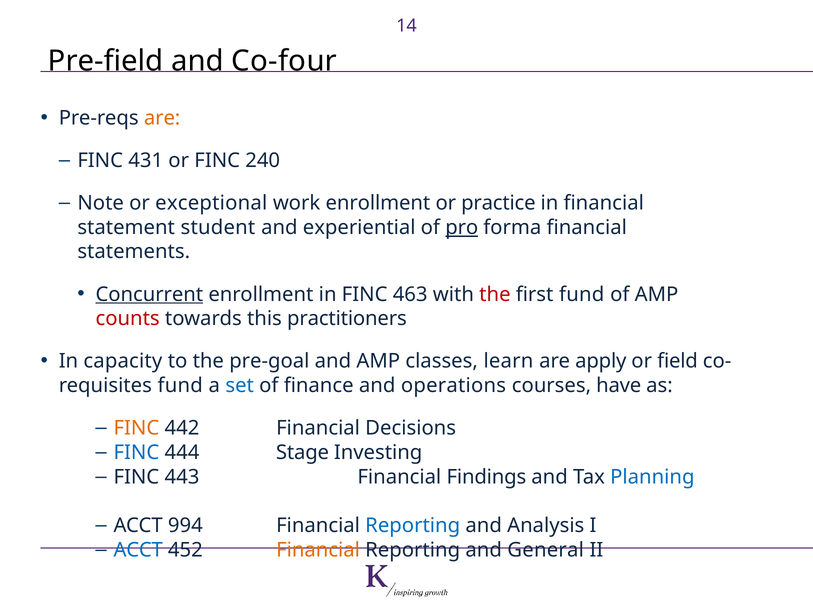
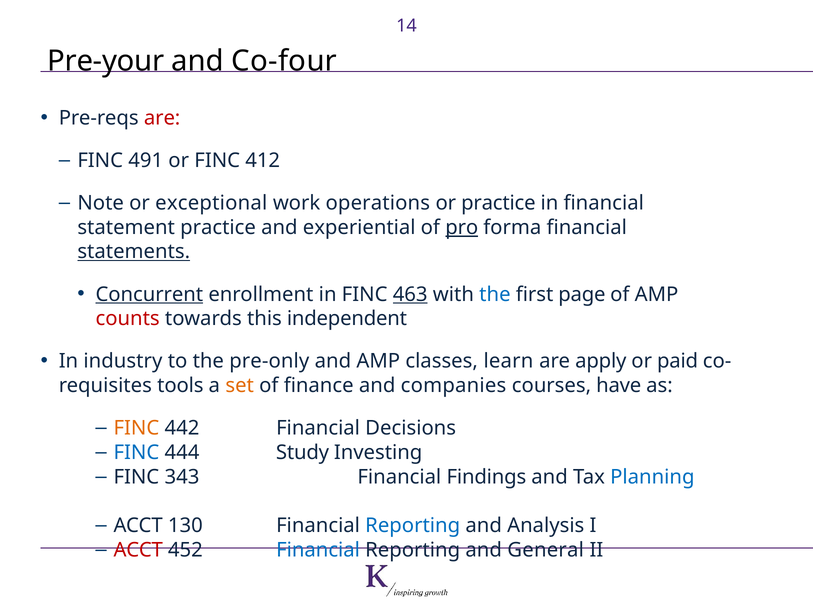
Pre-field: Pre-field -> Pre-your
are at (162, 118) colour: orange -> red
431: 431 -> 491
240: 240 -> 412
work enrollment: enrollment -> operations
statement student: student -> practice
statements underline: none -> present
463 underline: none -> present
the at (495, 295) colour: red -> blue
first fund: fund -> page
practitioners: practitioners -> independent
capacity: capacity -> industry
pre-goal: pre-goal -> pre-only
field: field -> paid
fund at (180, 386): fund -> tools
set colour: blue -> orange
operations: operations -> companies
Stage: Stage -> Study
443: 443 -> 343
994: 994 -> 130
ACCT at (138, 551) colour: blue -> red
Financial at (318, 551) colour: orange -> blue
